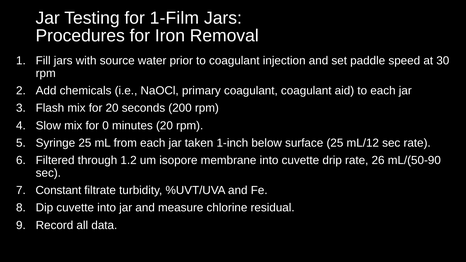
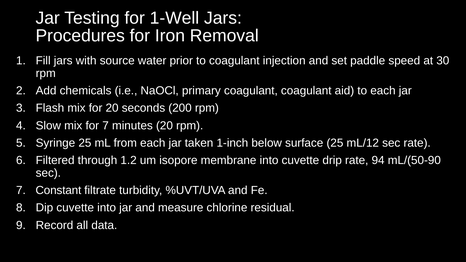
1-Film: 1-Film -> 1-Well
for 0: 0 -> 7
26: 26 -> 94
